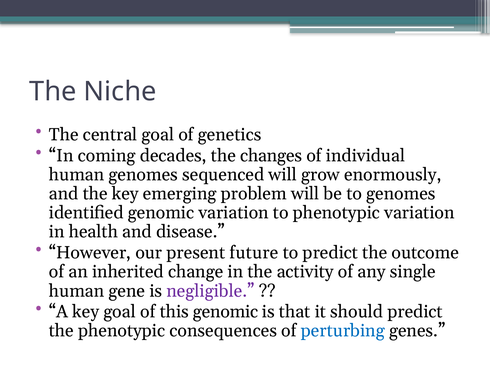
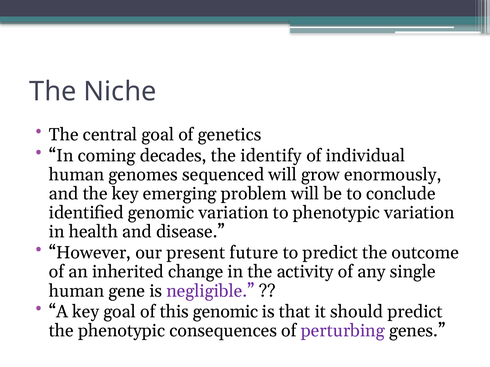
changes: changes -> identify
to genomes: genomes -> conclude
perturbing colour: blue -> purple
